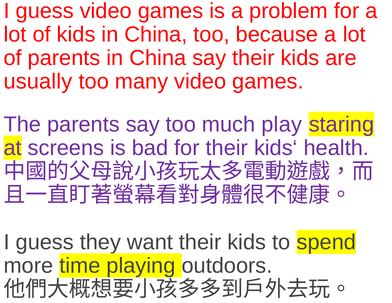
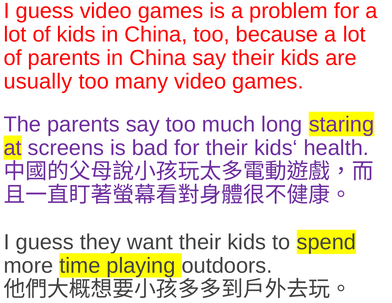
play: play -> long
